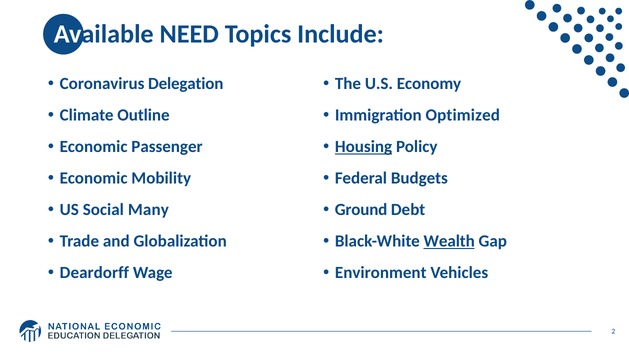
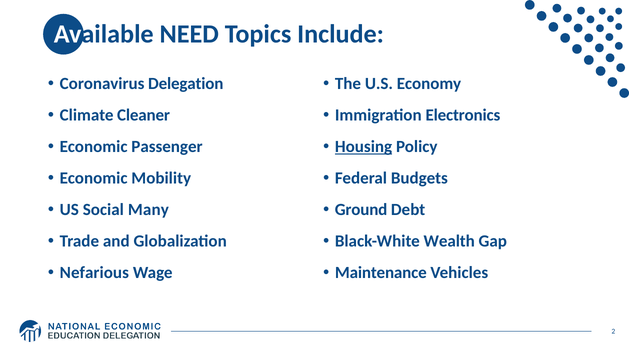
Outline: Outline -> Cleaner
Optimized: Optimized -> Electronics
Wealth underline: present -> none
Deardorff: Deardorff -> Nefarious
Environment: Environment -> Maintenance
